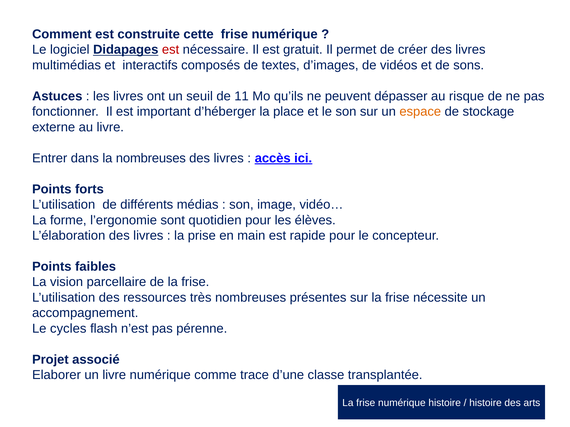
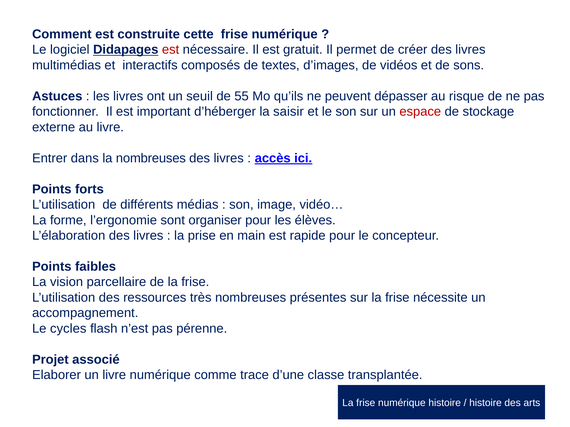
11: 11 -> 55
place: place -> saisir
espace colour: orange -> red
quotidien: quotidien -> organiser
